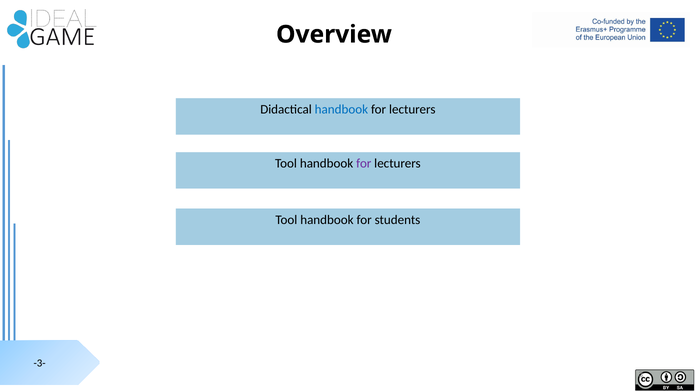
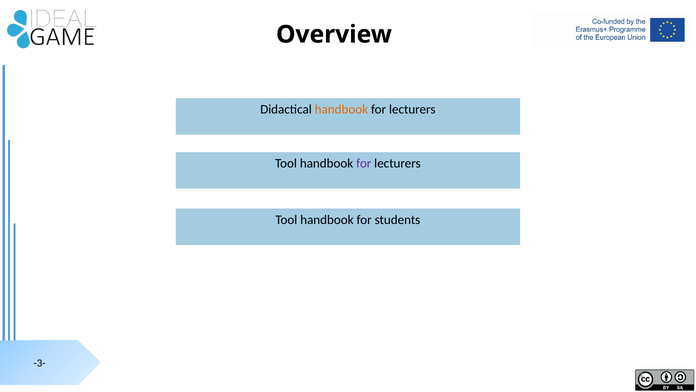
handbook at (341, 109) colour: blue -> orange
